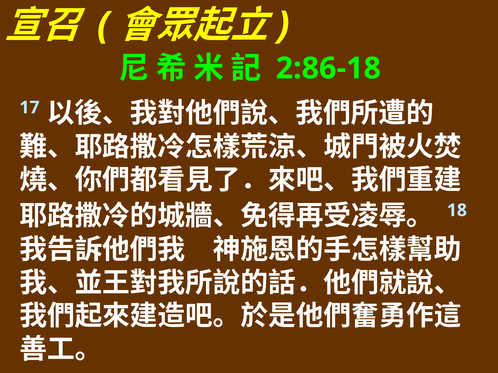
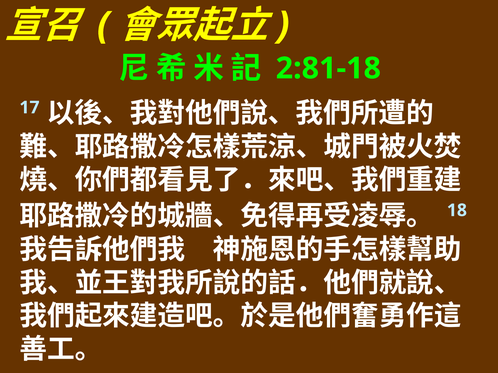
2:86-18: 2:86-18 -> 2:81-18
